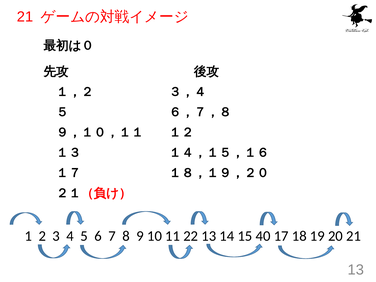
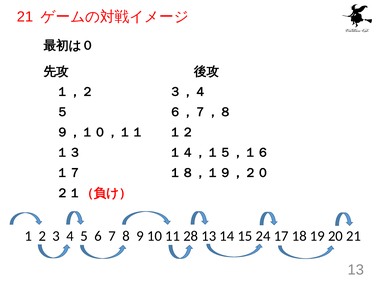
22: 22 -> 28
40: 40 -> 24
